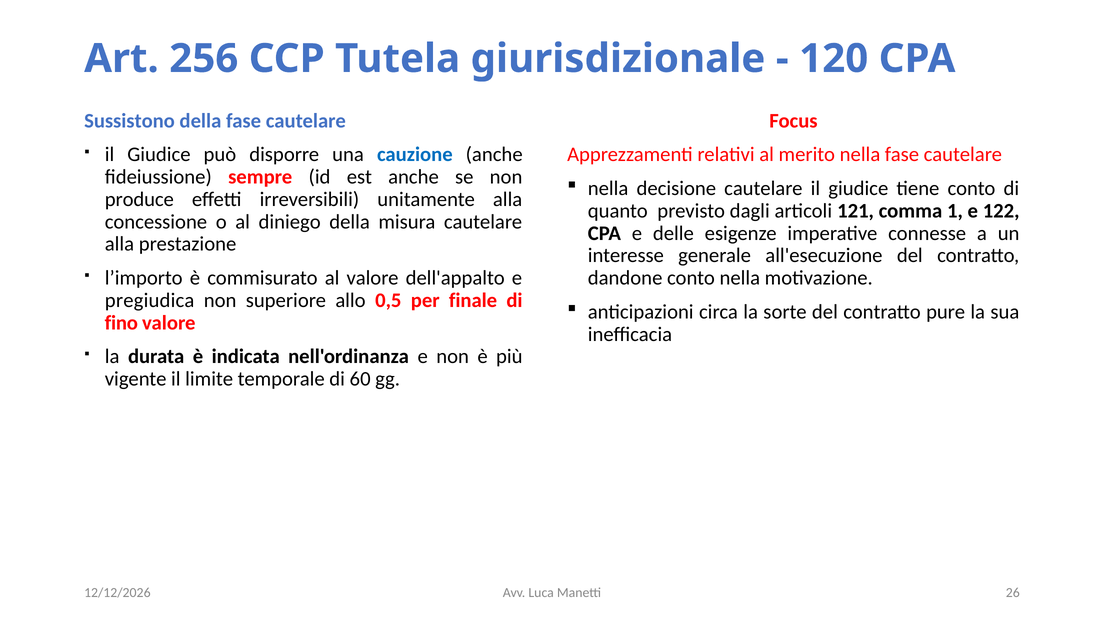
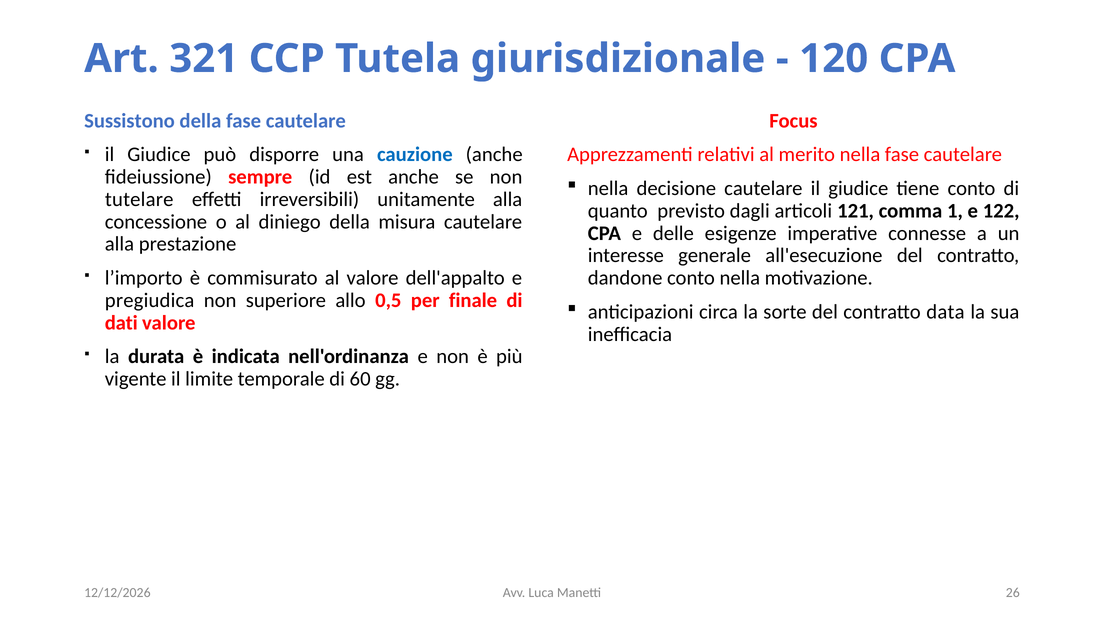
256: 256 -> 321
produce: produce -> tutelare
pure: pure -> data
fino: fino -> dati
